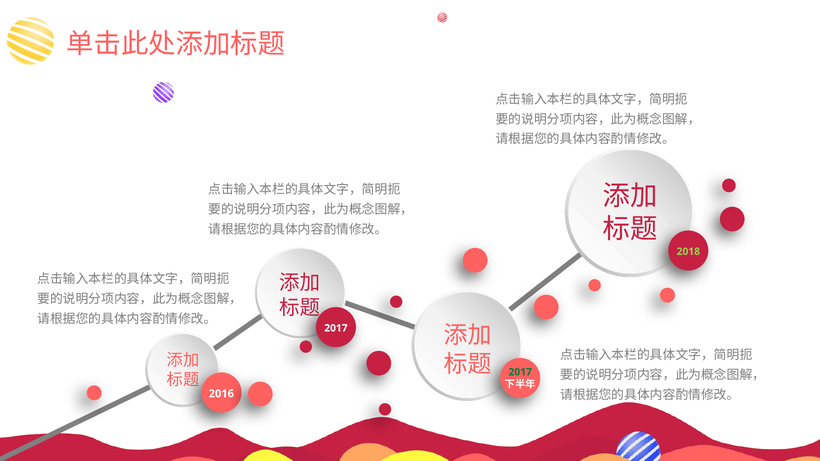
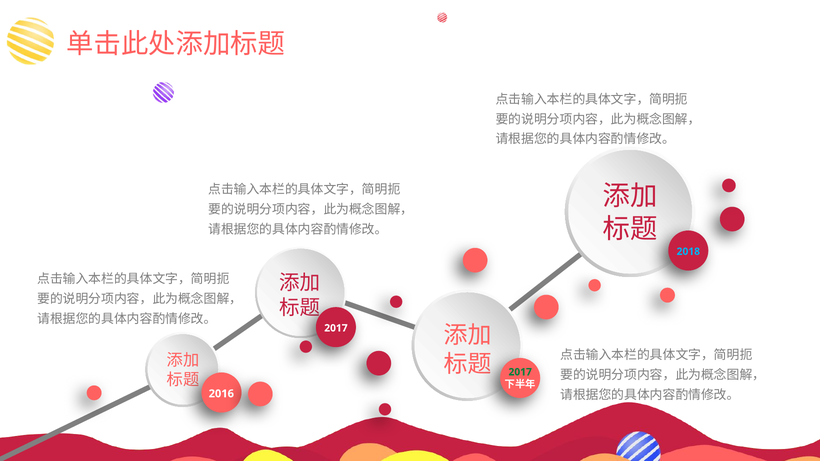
2018 colour: light green -> light blue
